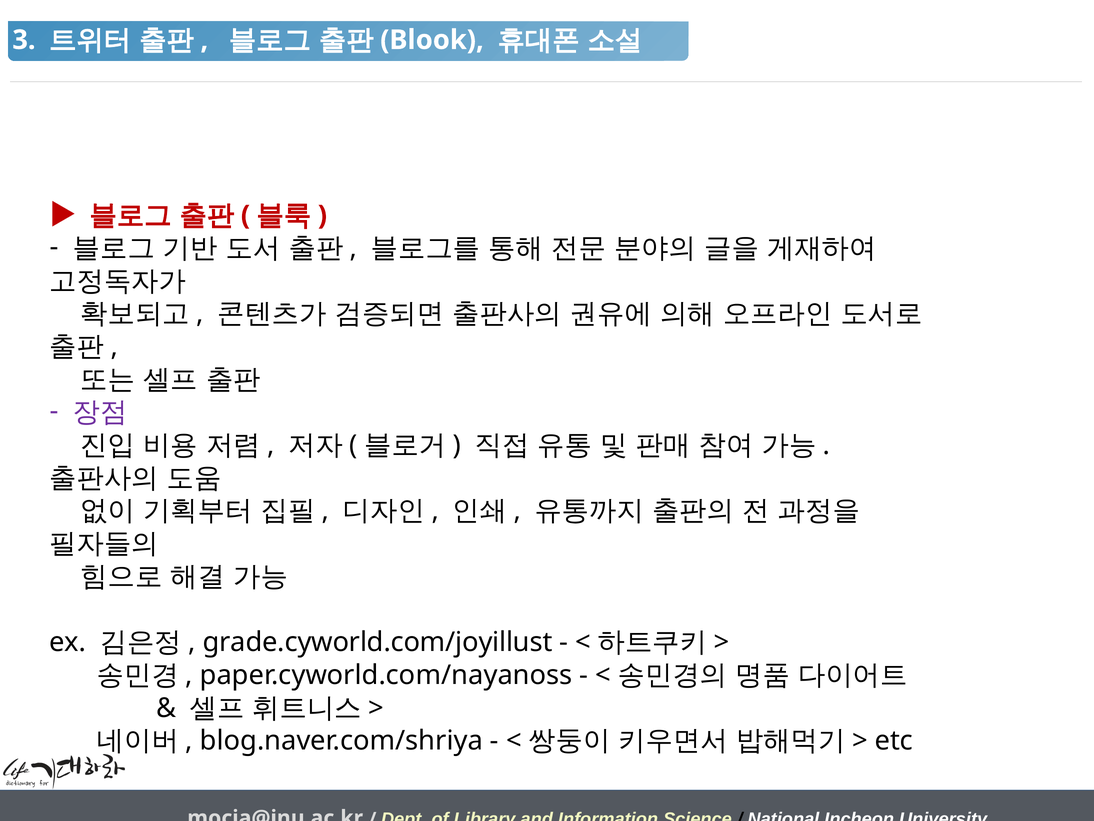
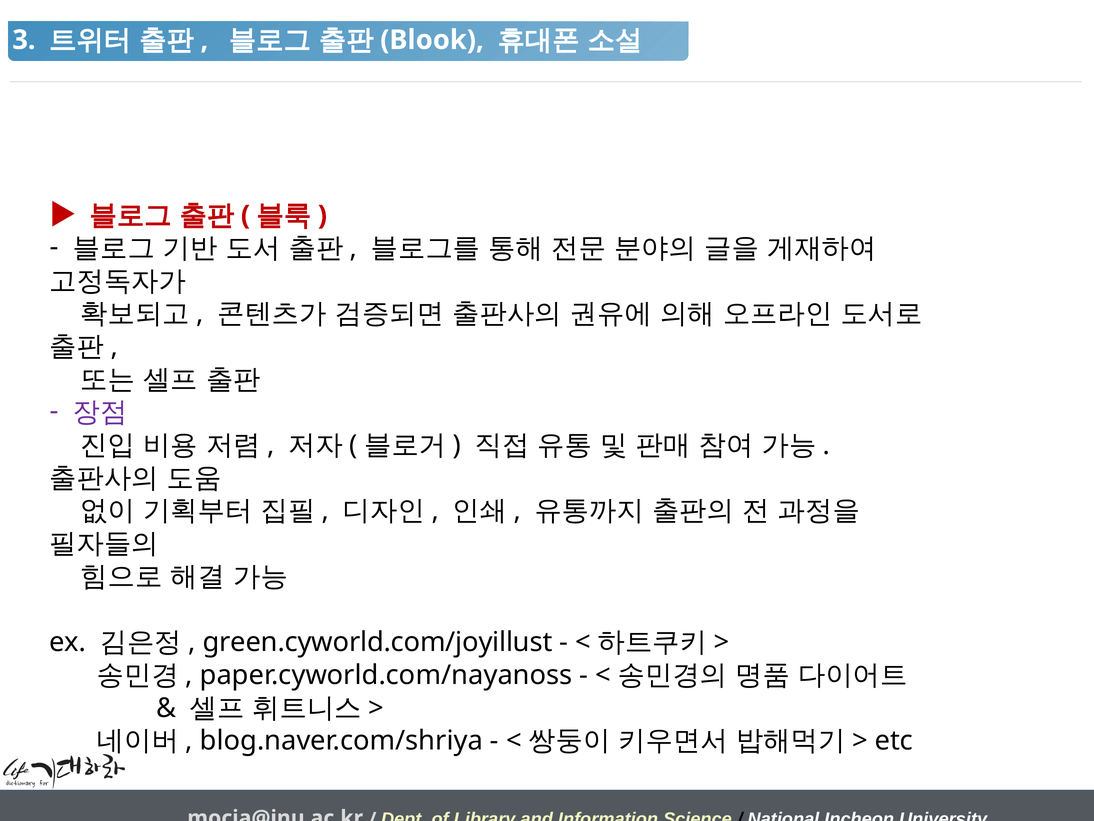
grade.cyworld.com/joyillust: grade.cyworld.com/joyillust -> green.cyworld.com/joyillust
